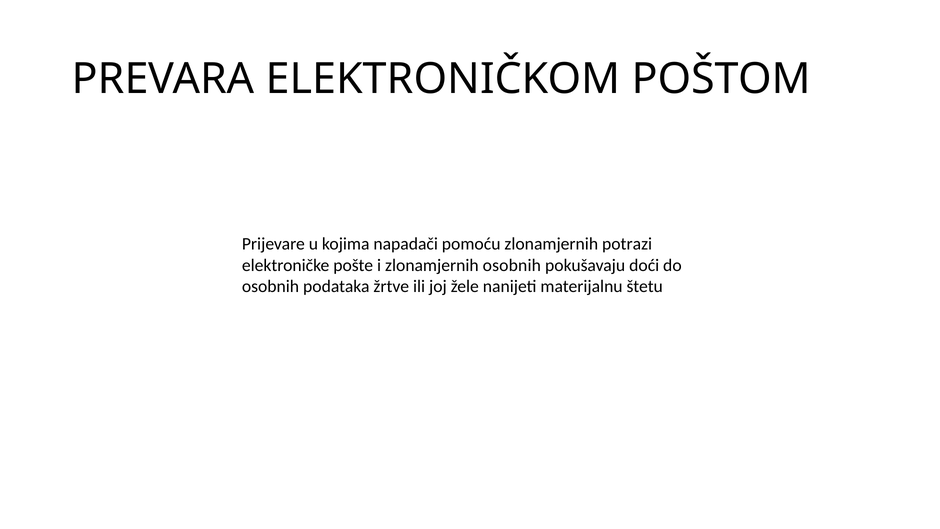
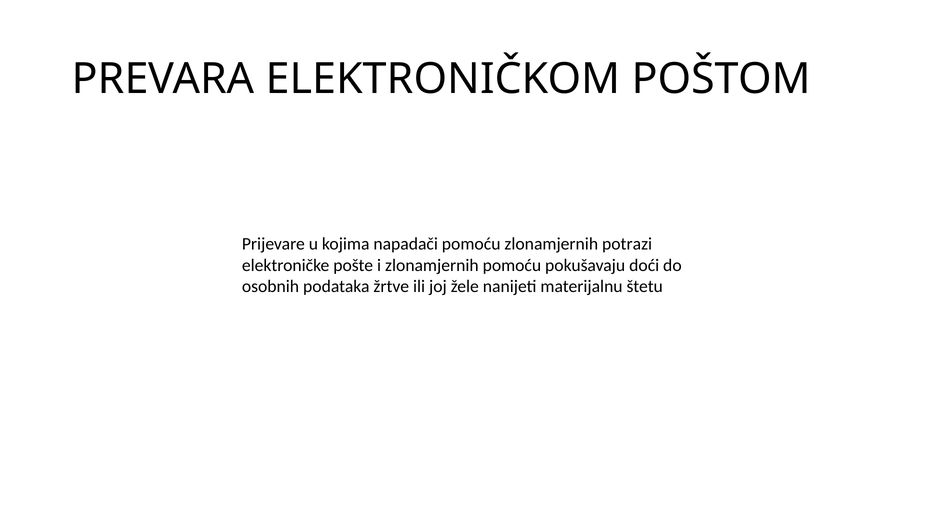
zlonamjernih osobnih: osobnih -> pomoću
